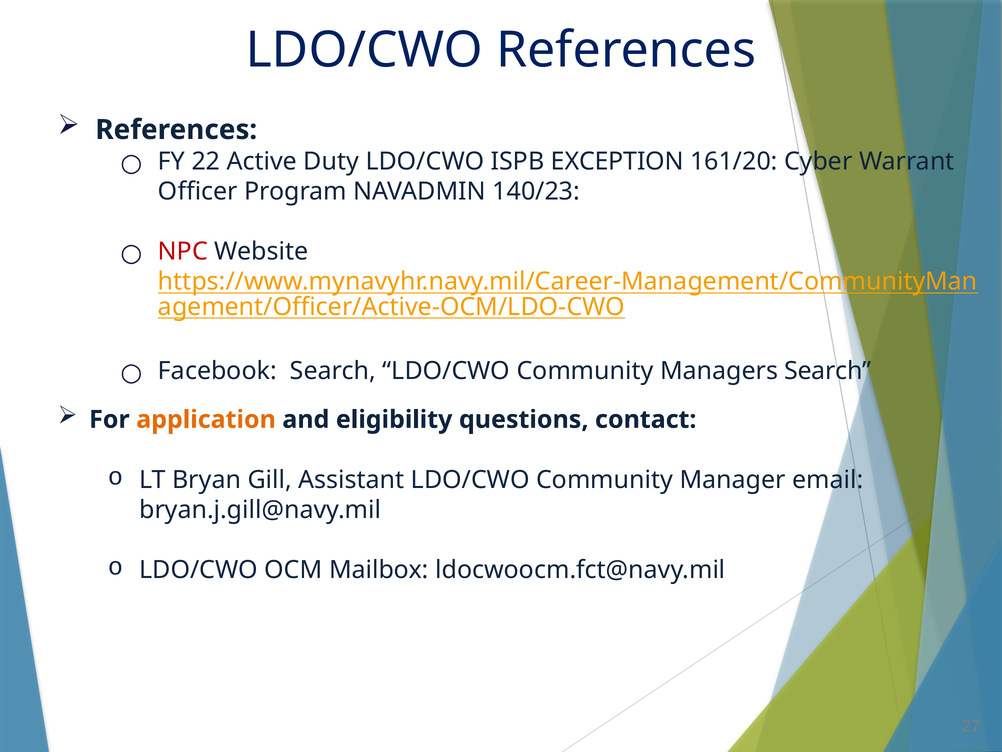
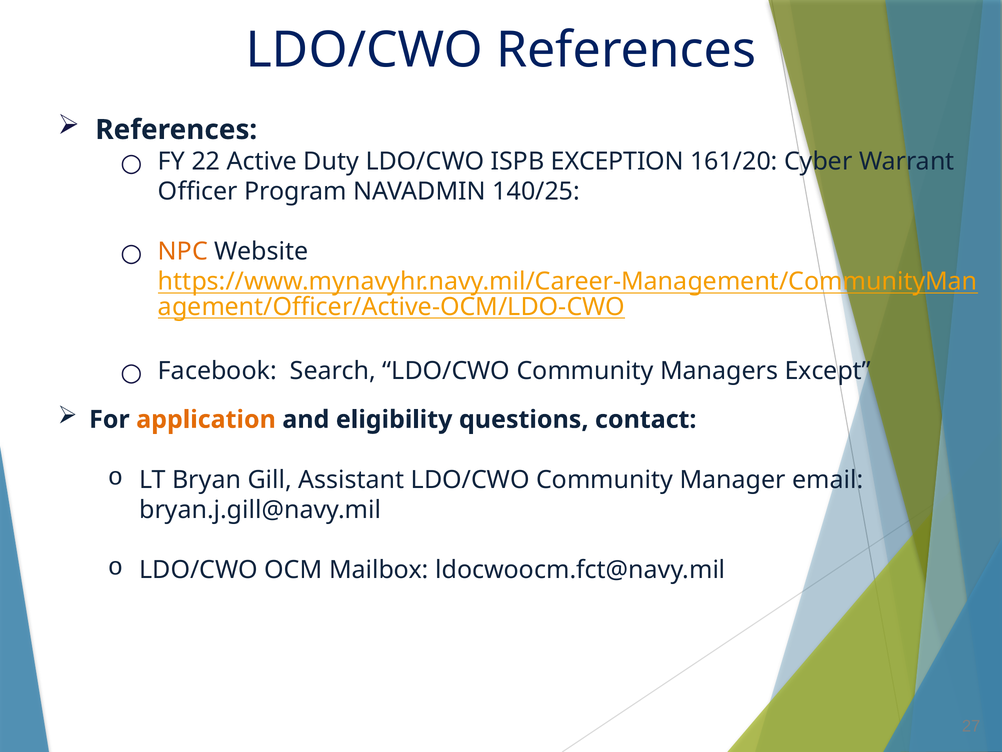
140/23: 140/23 -> 140/25
NPC colour: red -> orange
Managers Search: Search -> Except
